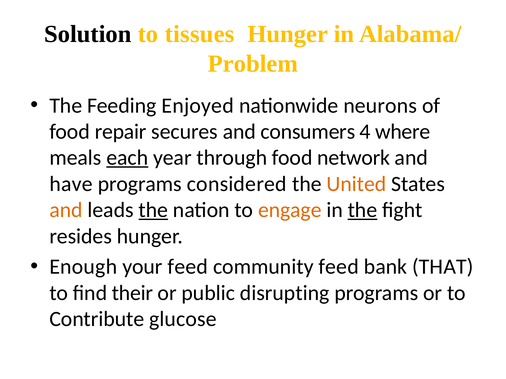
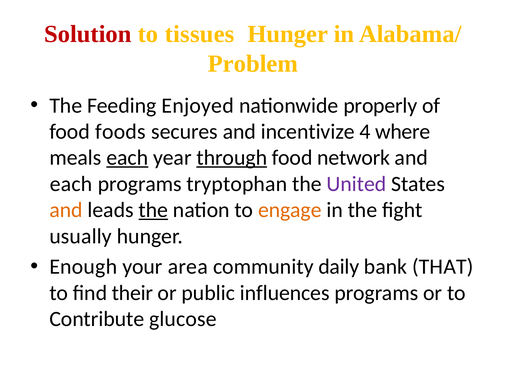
Solution colour: black -> red
neurons: neurons -> properly
repair: repair -> foods
consumers: consumers -> incentivize
through underline: none -> present
have at (71, 184): have -> each
considered: considered -> tryptophan
United colour: orange -> purple
the at (362, 210) underline: present -> none
resides: resides -> usually
your feed: feed -> area
community feed: feed -> daily
disrupting: disrupting -> influences
